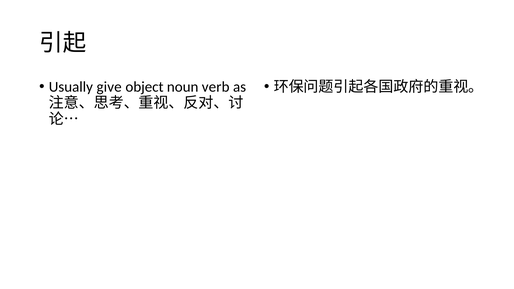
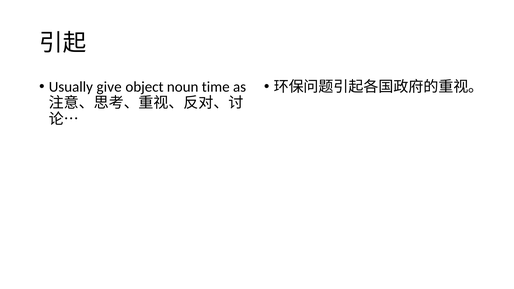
verb: verb -> time
